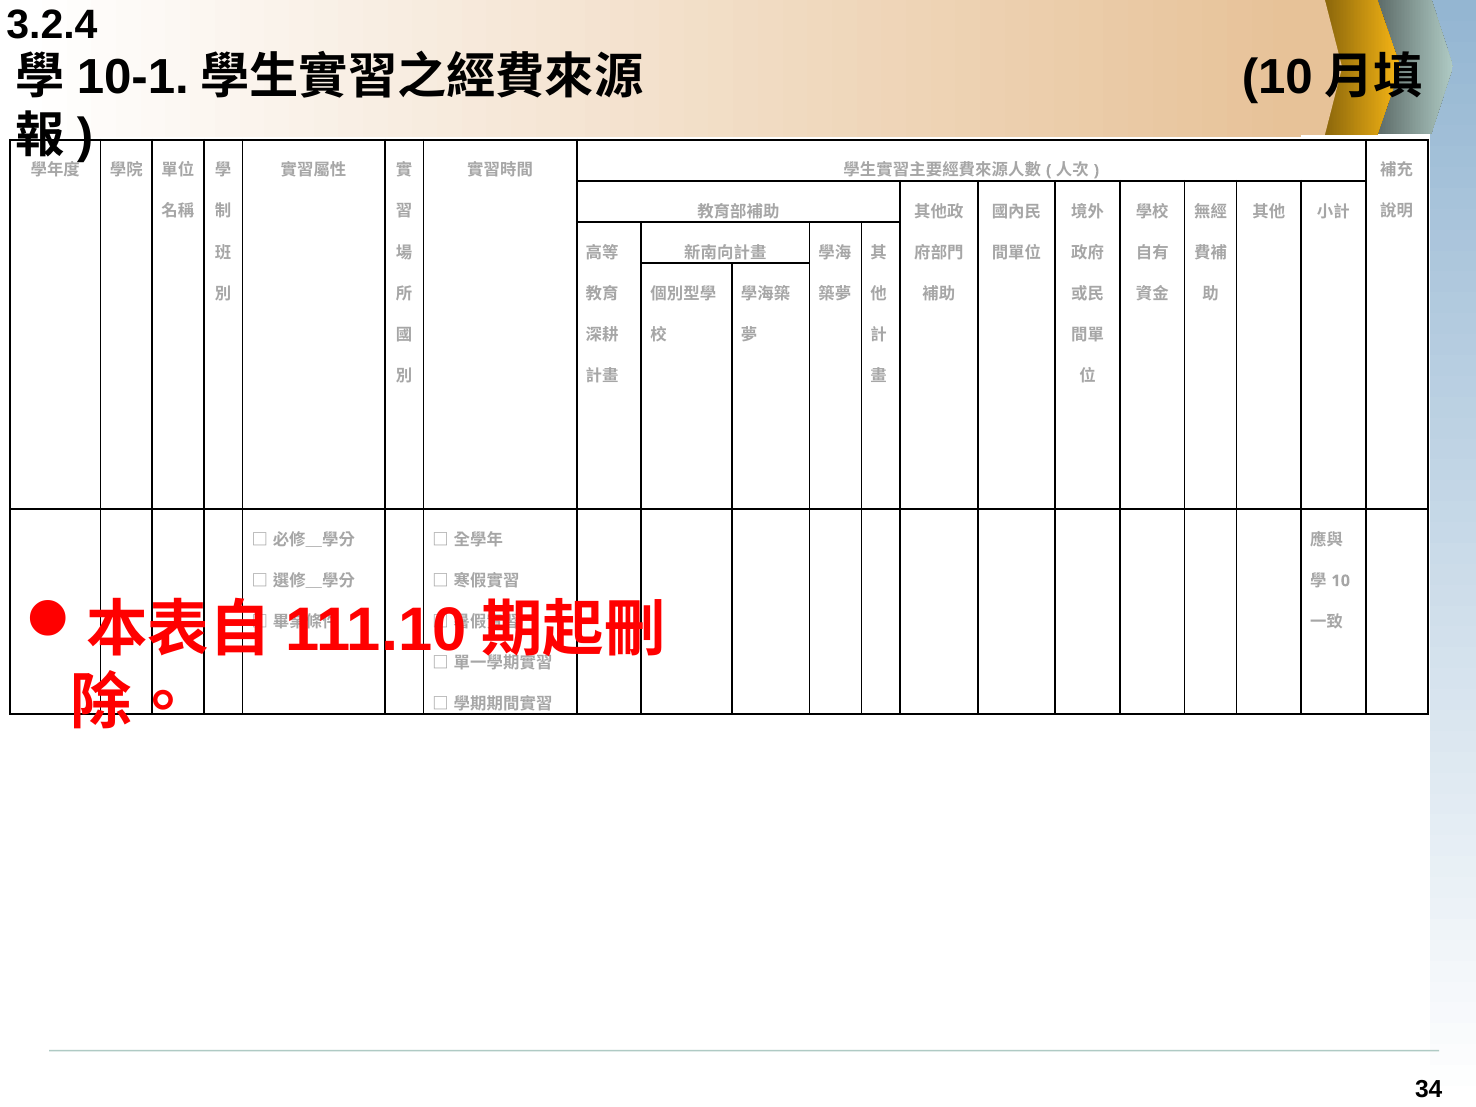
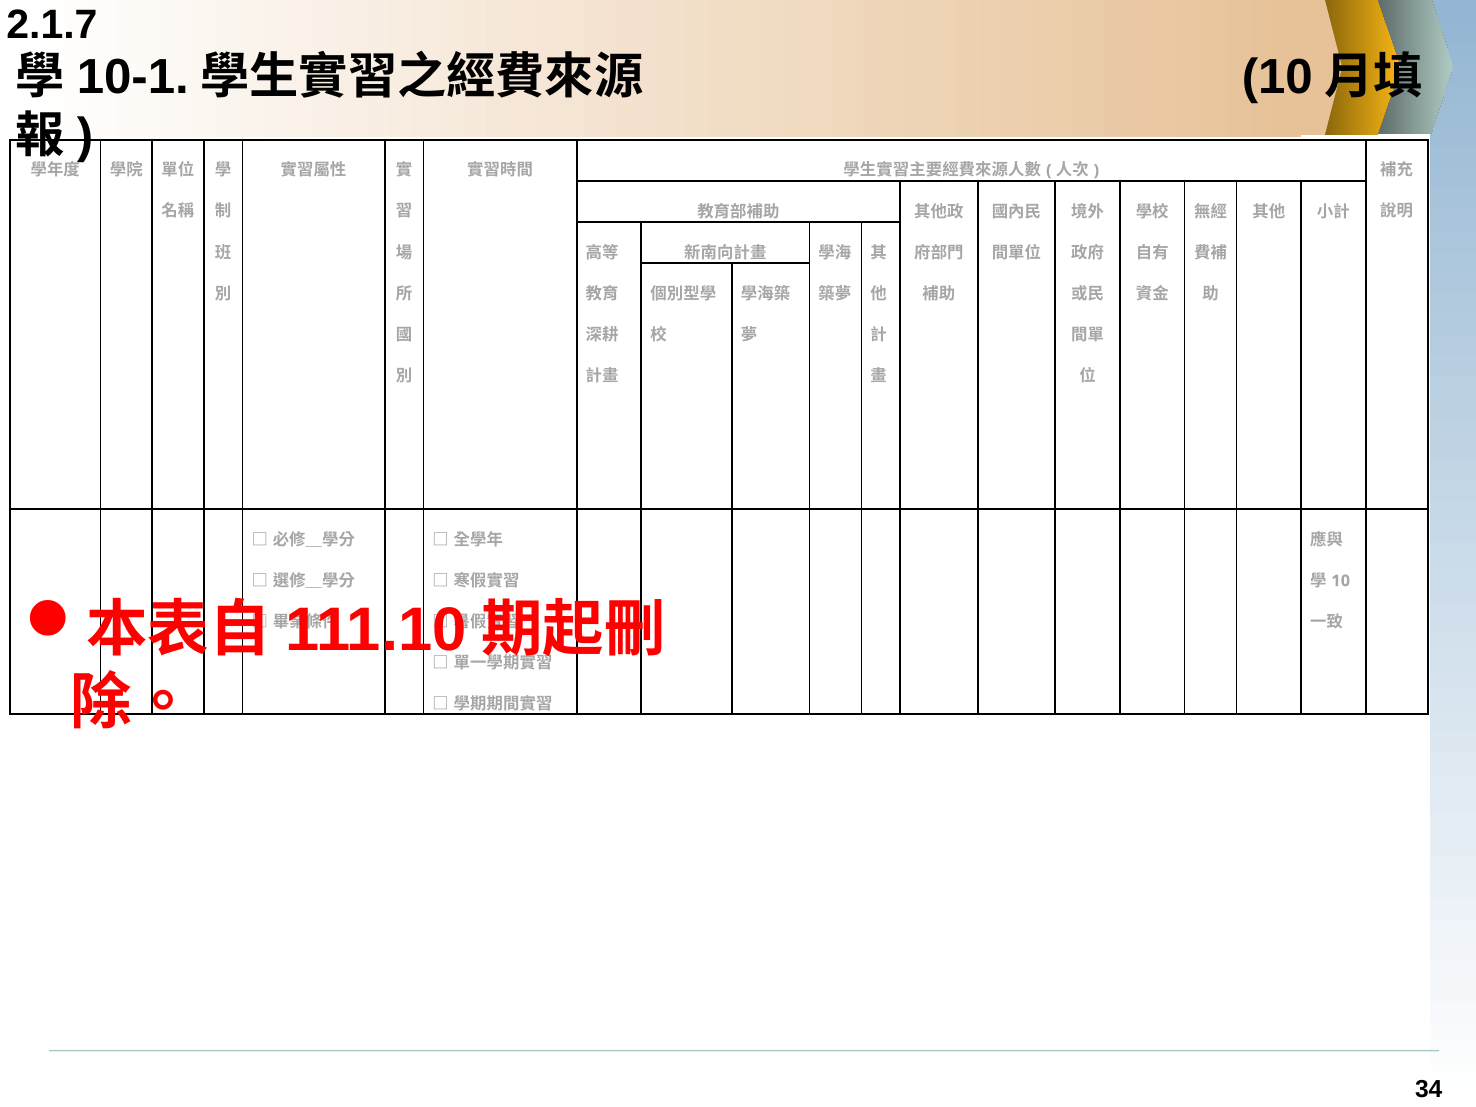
3.2.4: 3.2.4 -> 2.1.7
